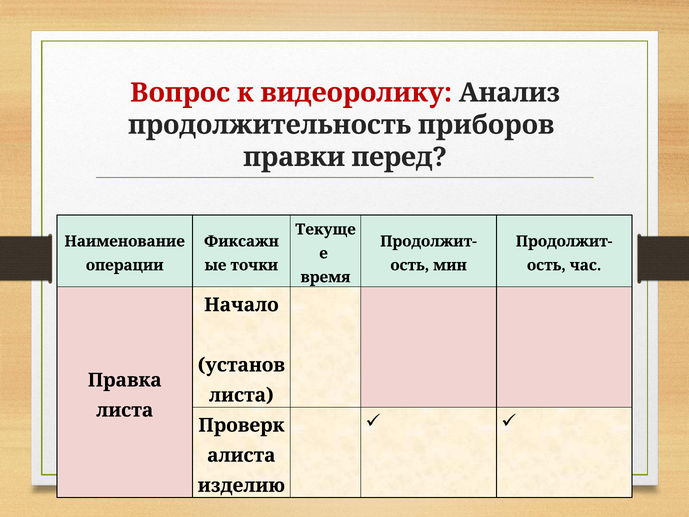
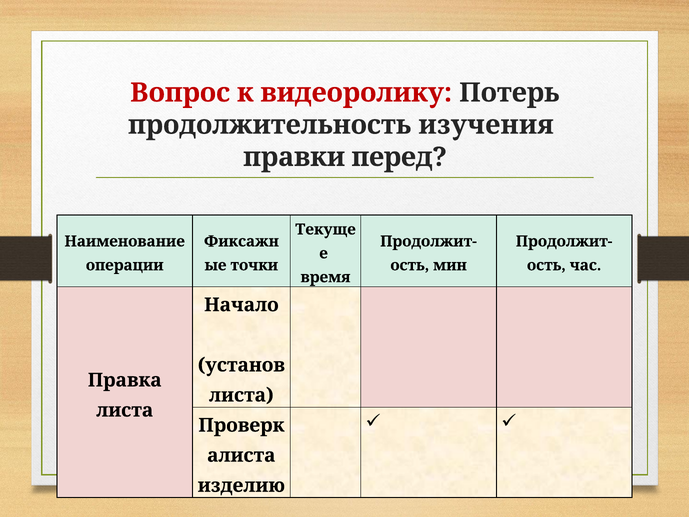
Анализ: Анализ -> Потерь
приборов: приборов -> изучения
